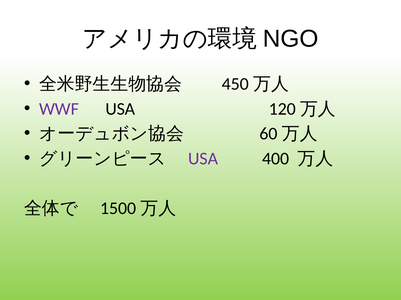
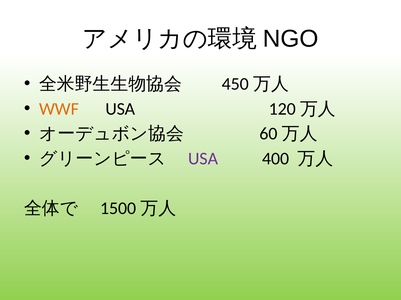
WWF colour: purple -> orange
